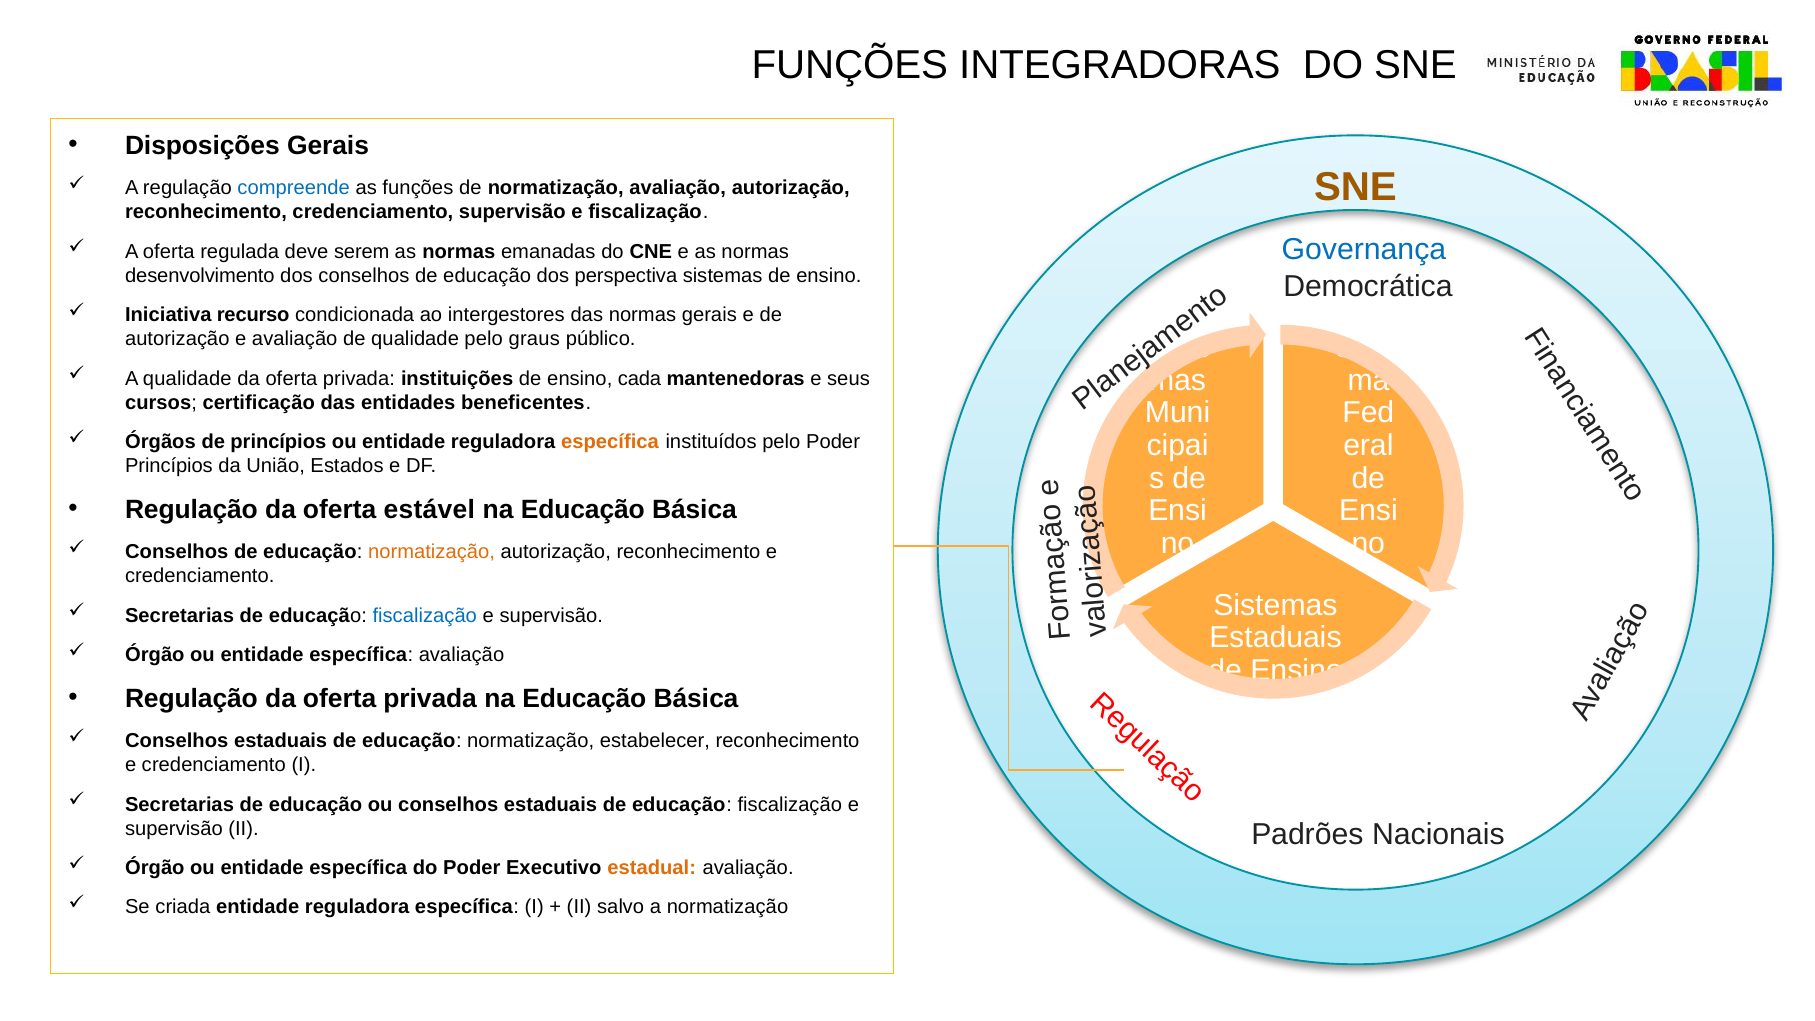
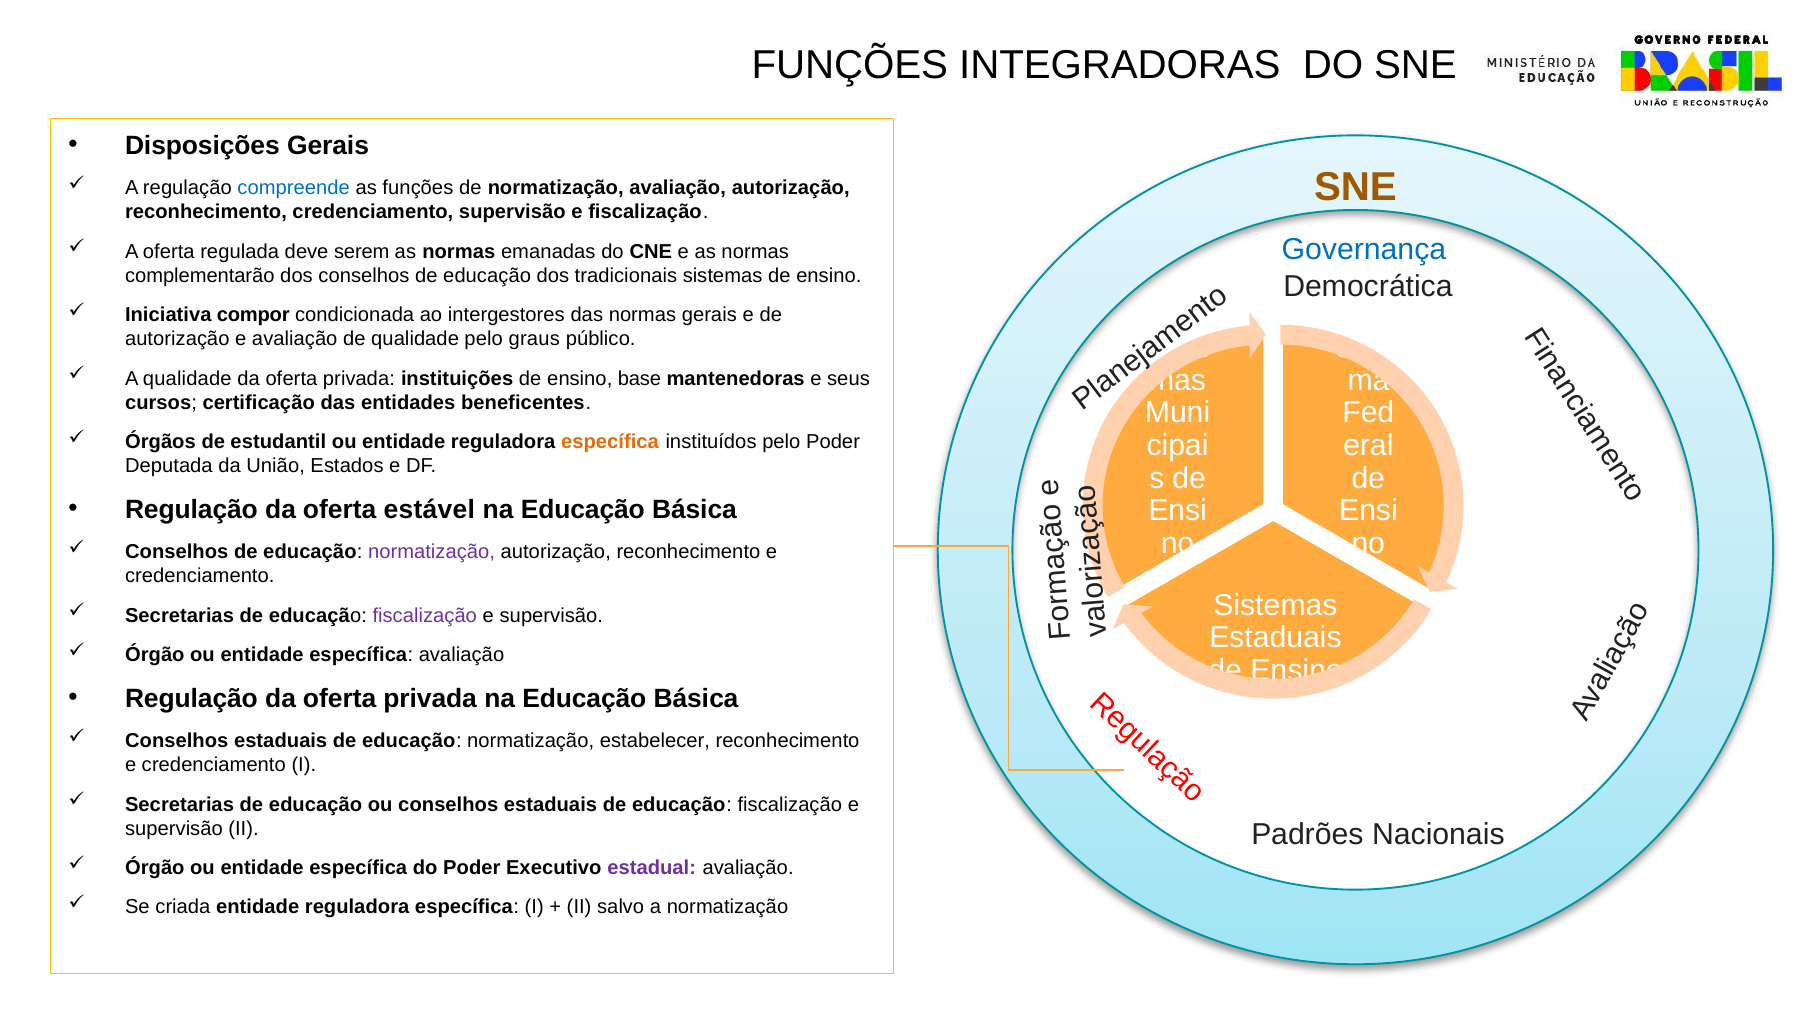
desenvolvimento: desenvolvimento -> complementarão
perspectiva: perspectiva -> tradicionais
recurso: recurso -> compor
cada: cada -> base
de princípios: princípios -> estudantil
Princípios at (169, 466): Princípios -> Deputada
normatização at (431, 552) colour: orange -> purple
fiscalização at (425, 616) colour: blue -> purple
estadual colour: orange -> purple
